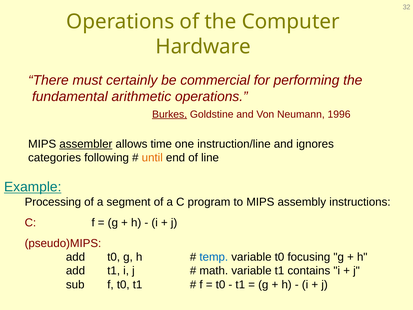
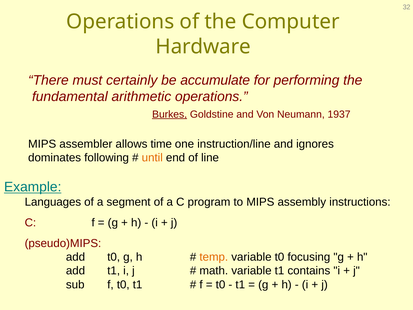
commercial: commercial -> accumulate
1996: 1996 -> 1937
assembler underline: present -> none
categories: categories -> dominates
Processing: Processing -> Languages
temp colour: blue -> orange
